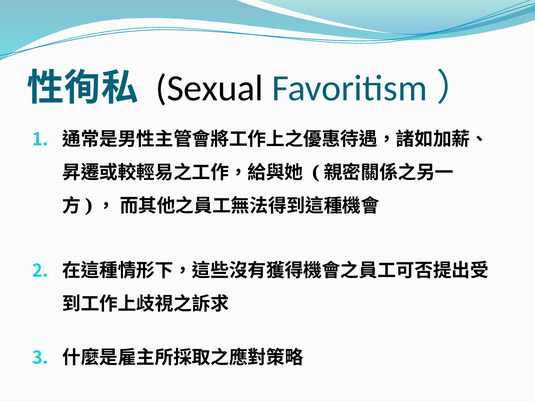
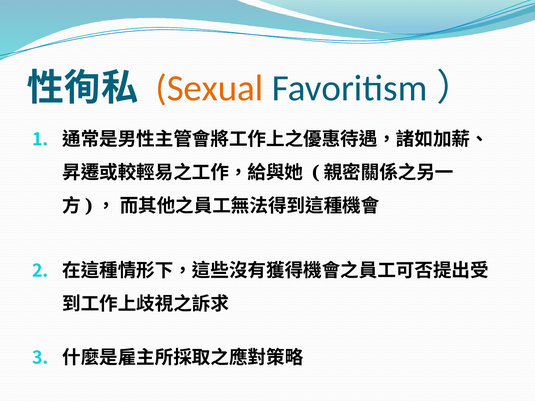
Sexual colour: black -> orange
